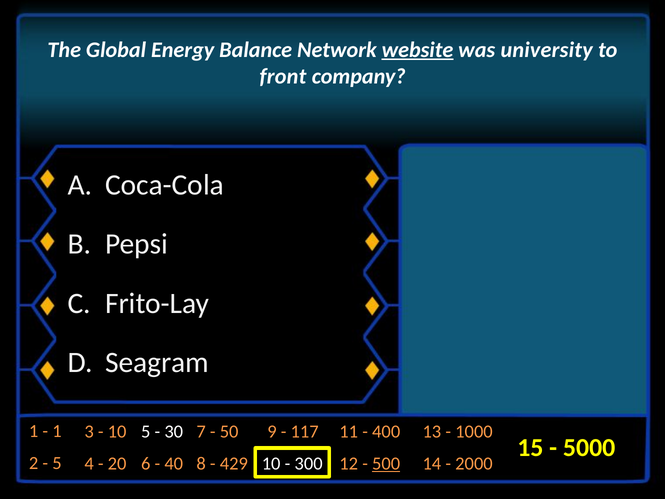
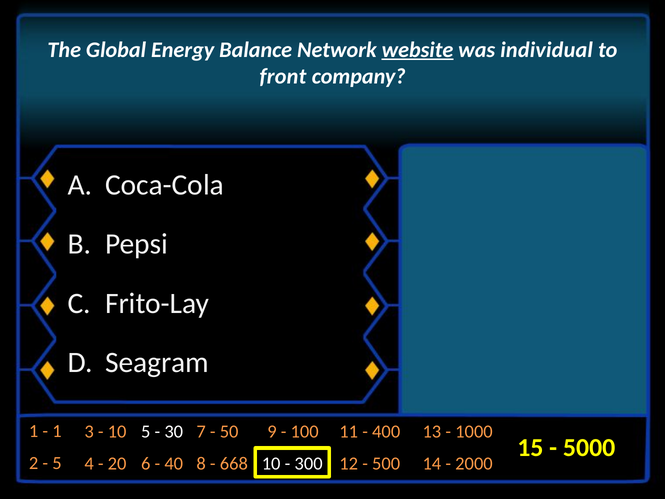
university: university -> individual
117: 117 -> 100
429: 429 -> 668
500 underline: present -> none
